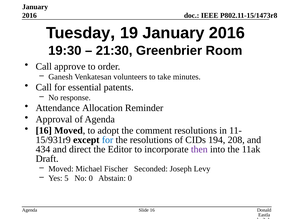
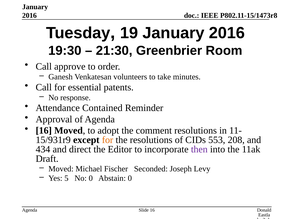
Allocation: Allocation -> Contained
for at (108, 139) colour: blue -> orange
194: 194 -> 553
